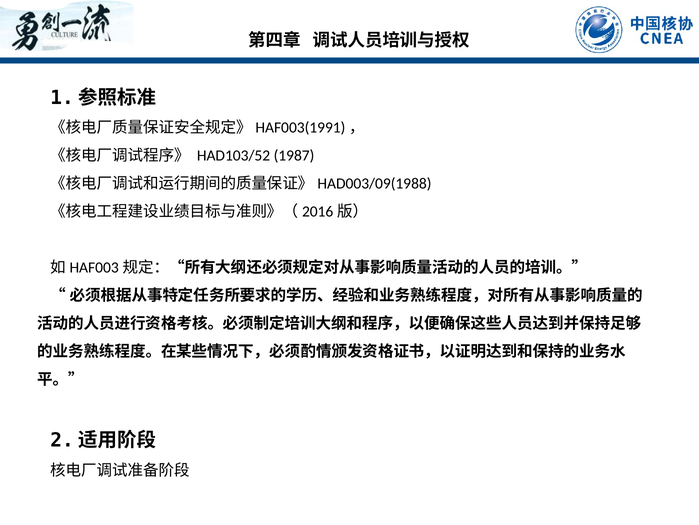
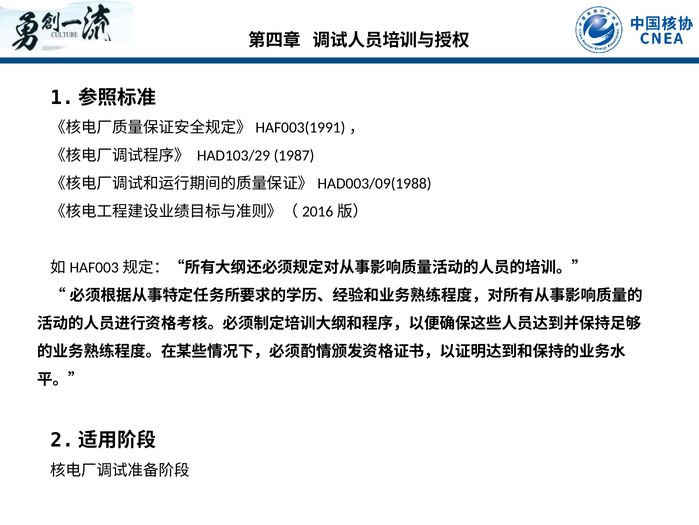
HAD103/52: HAD103/52 -> HAD103/29
